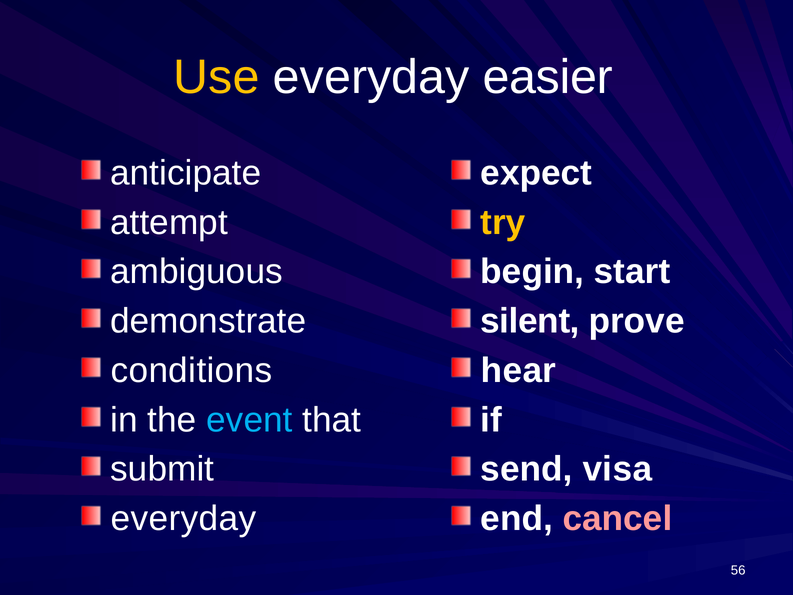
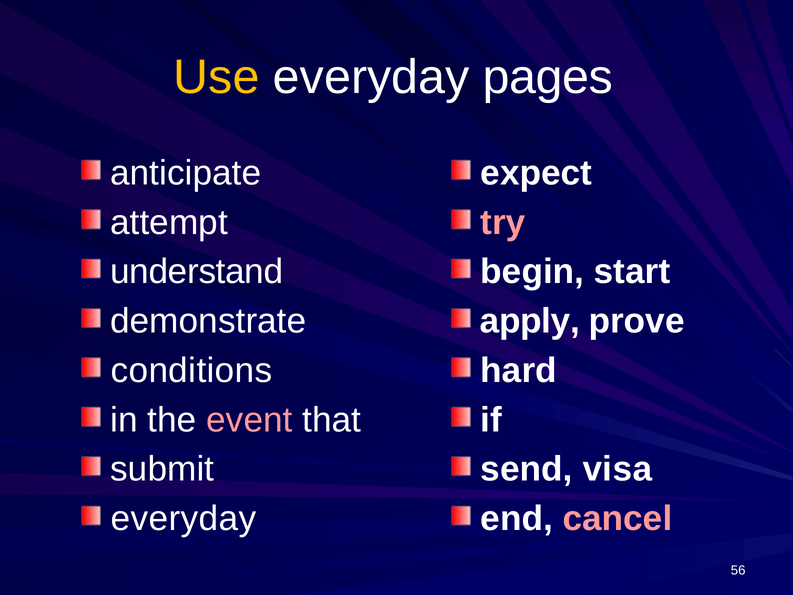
easier: easier -> pages
try colour: yellow -> pink
ambiguous: ambiguous -> understand
silent: silent -> apply
hear: hear -> hard
event colour: light blue -> pink
